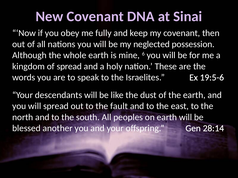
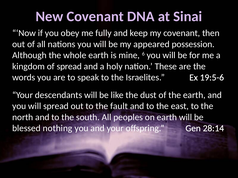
neglected: neglected -> appeared
another: another -> nothing
